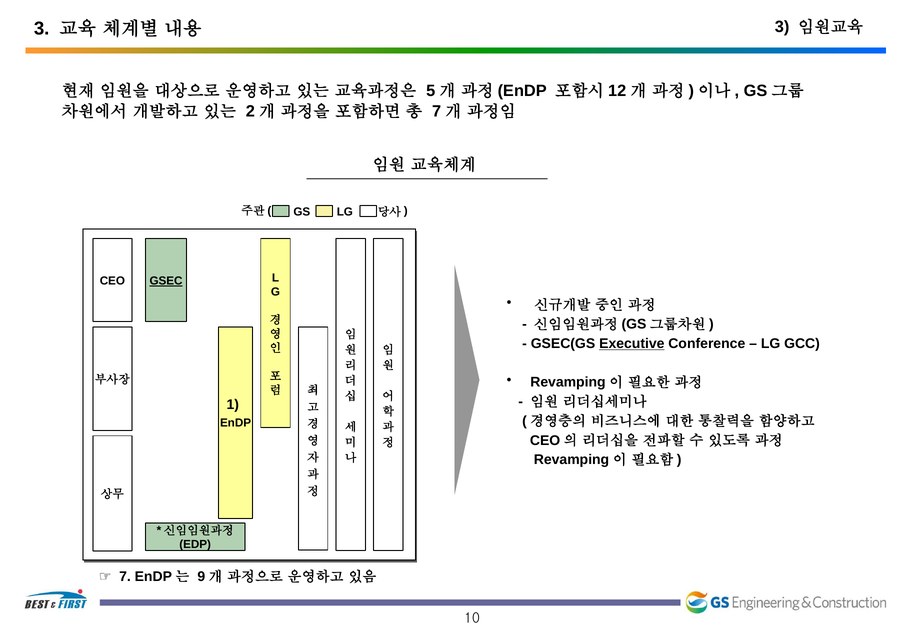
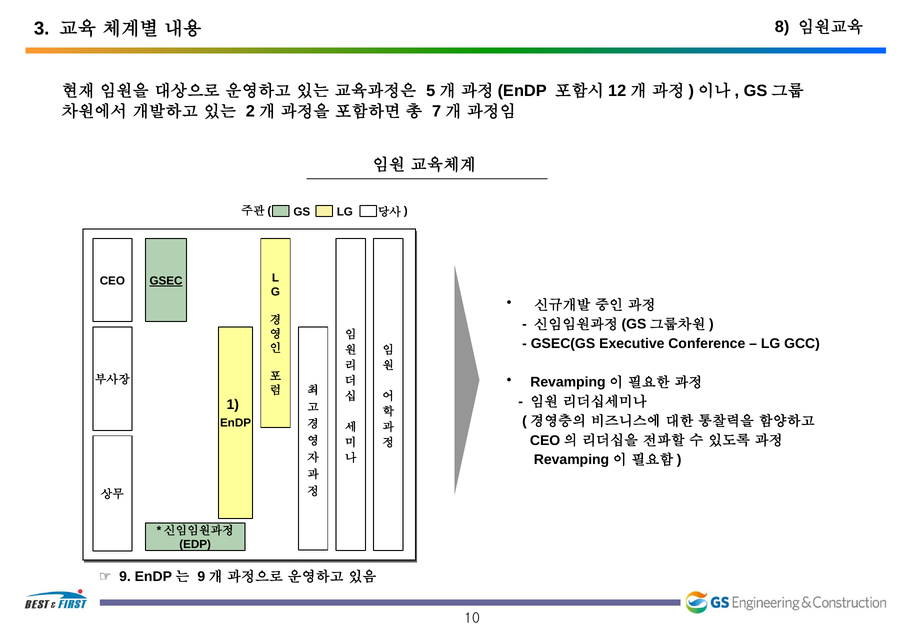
3 at (782, 27): 3 -> 8
Executive underline: present -> none
7: 7 -> 9
